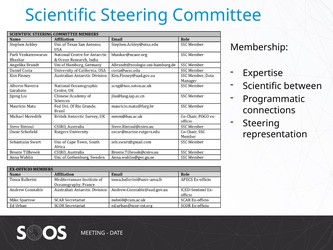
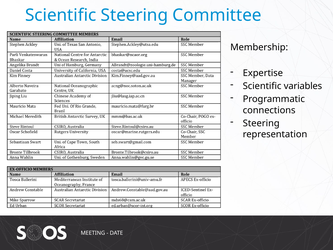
between: between -> variables
